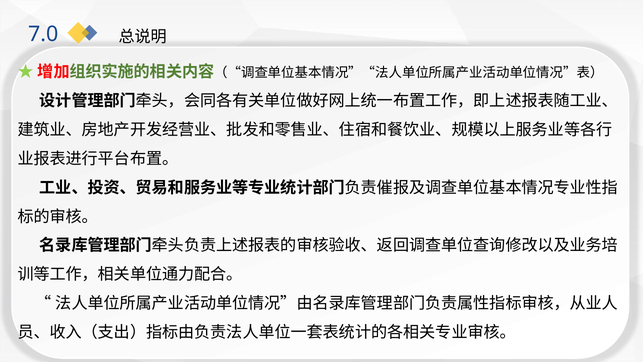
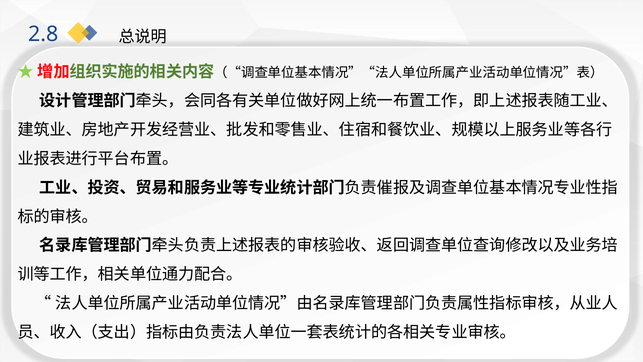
7.0: 7.0 -> 2.8
